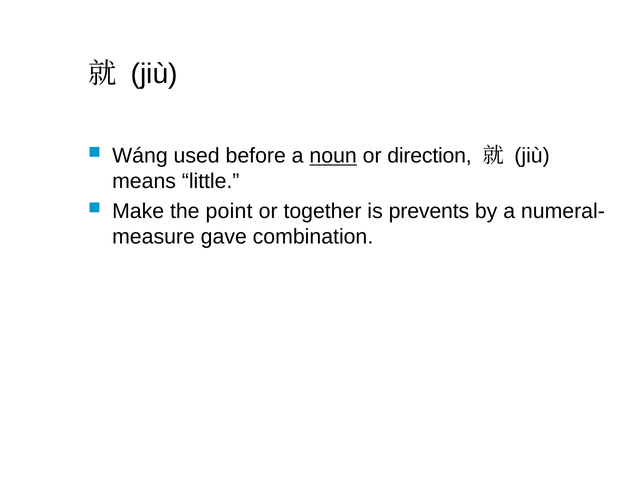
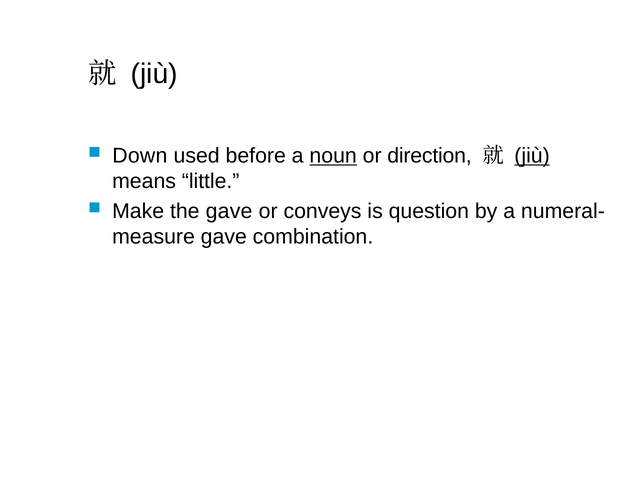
Wáng: Wáng -> Down
jiù at (532, 156) underline: none -> present
the point: point -> gave
together: together -> conveys
prevents: prevents -> question
